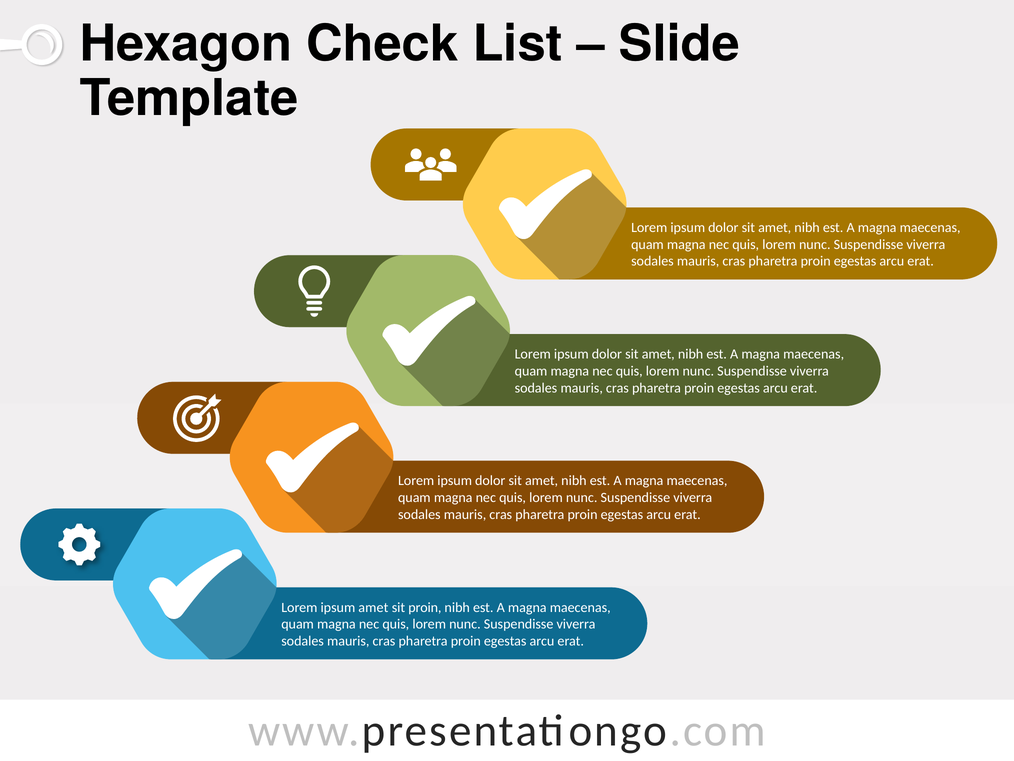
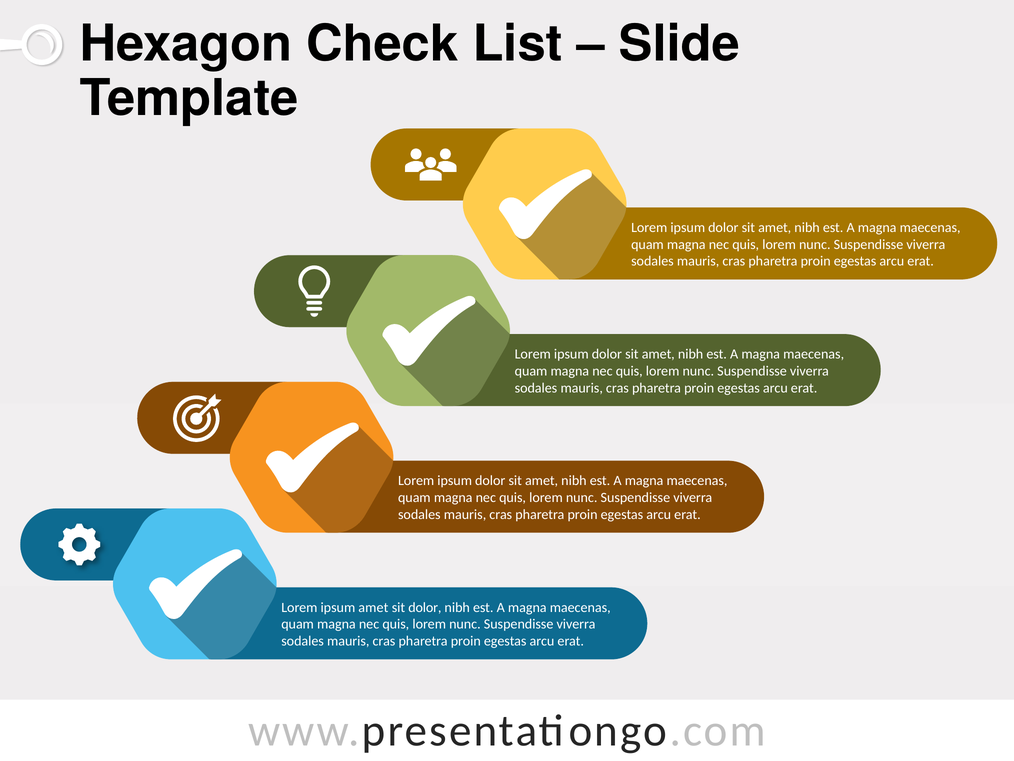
sit proin: proin -> dolor
